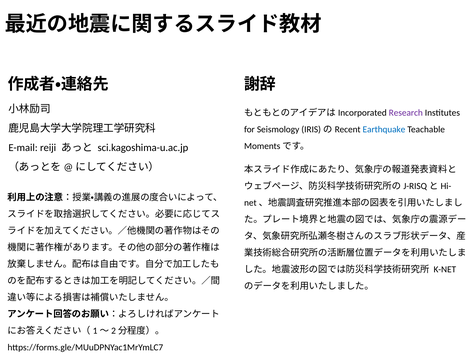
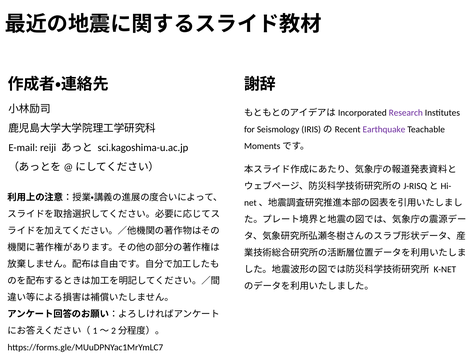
Earthquake colour: blue -> purple
